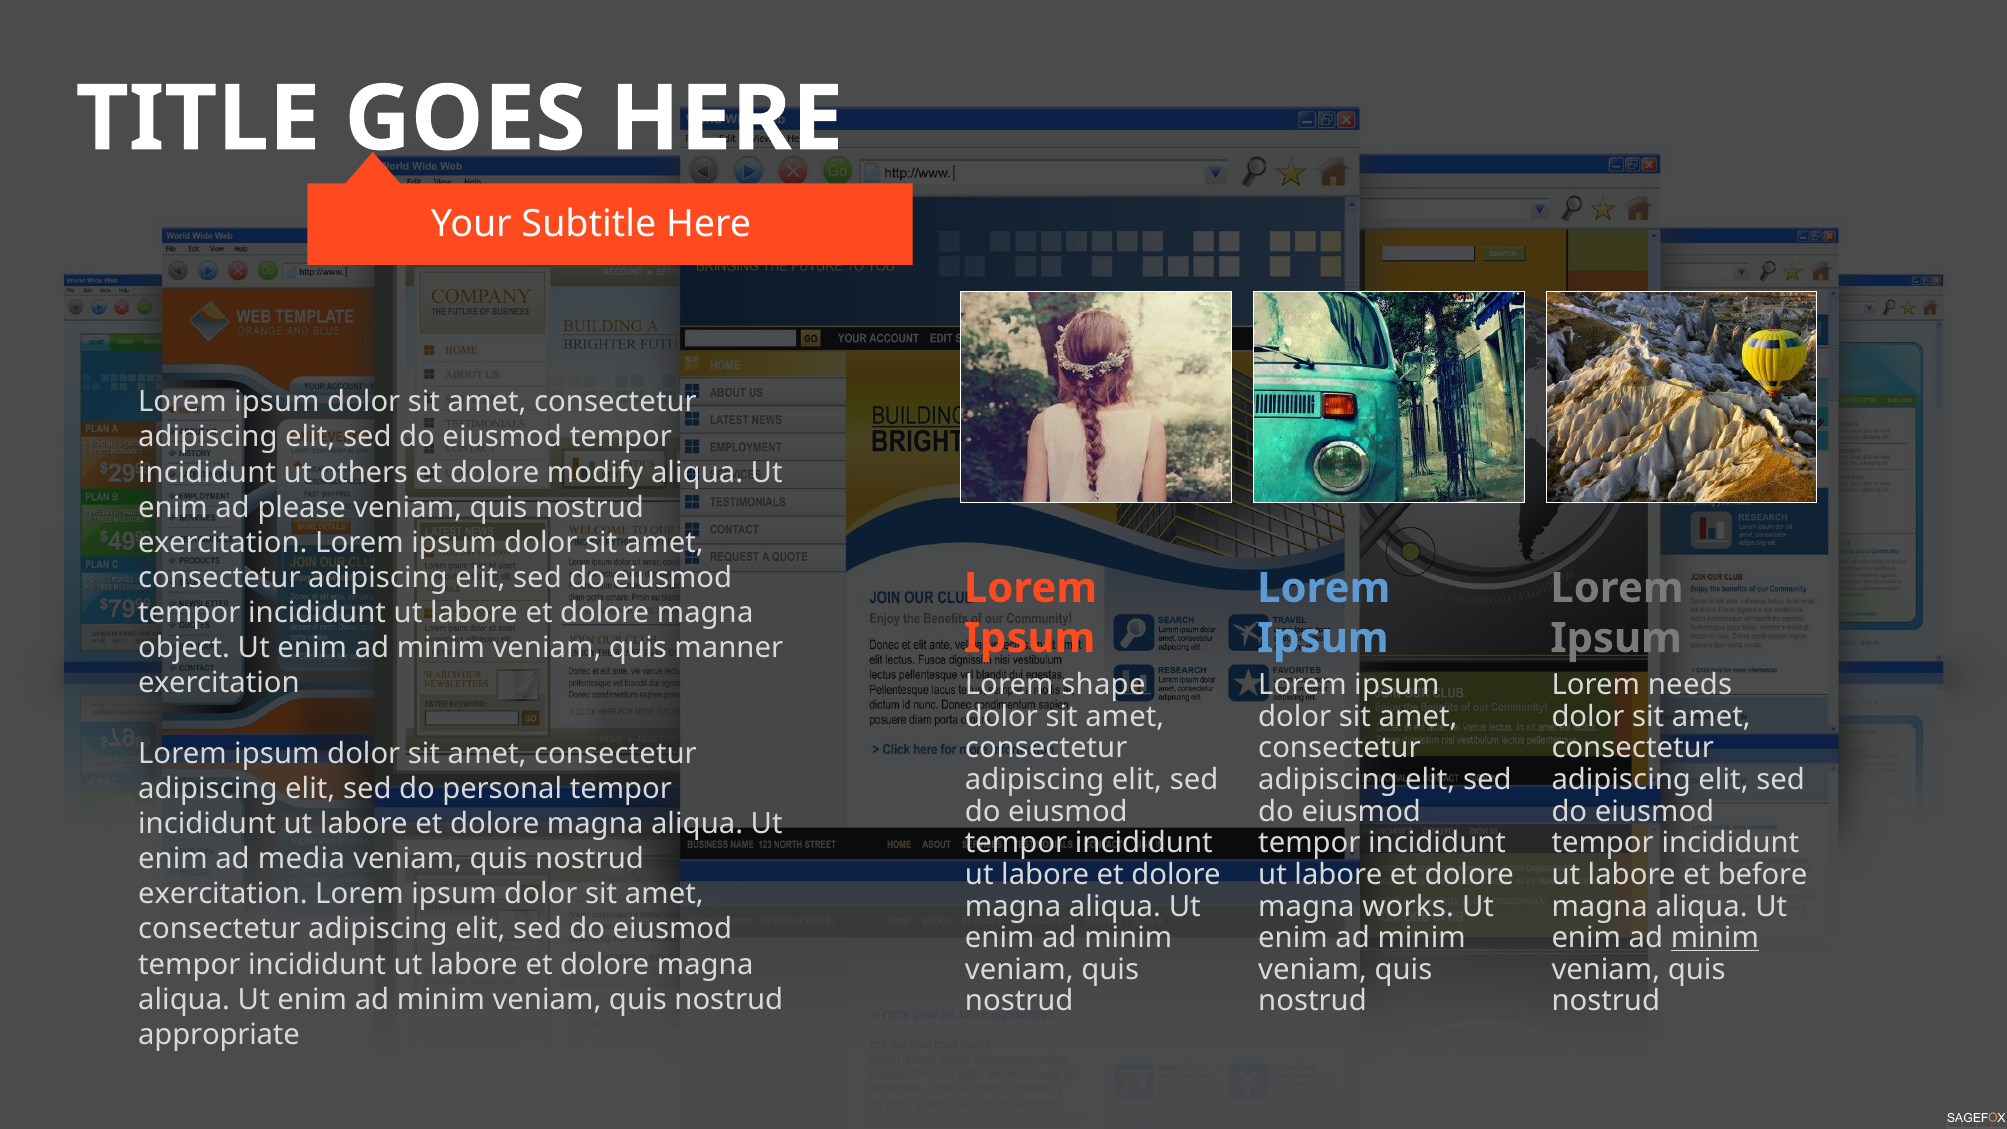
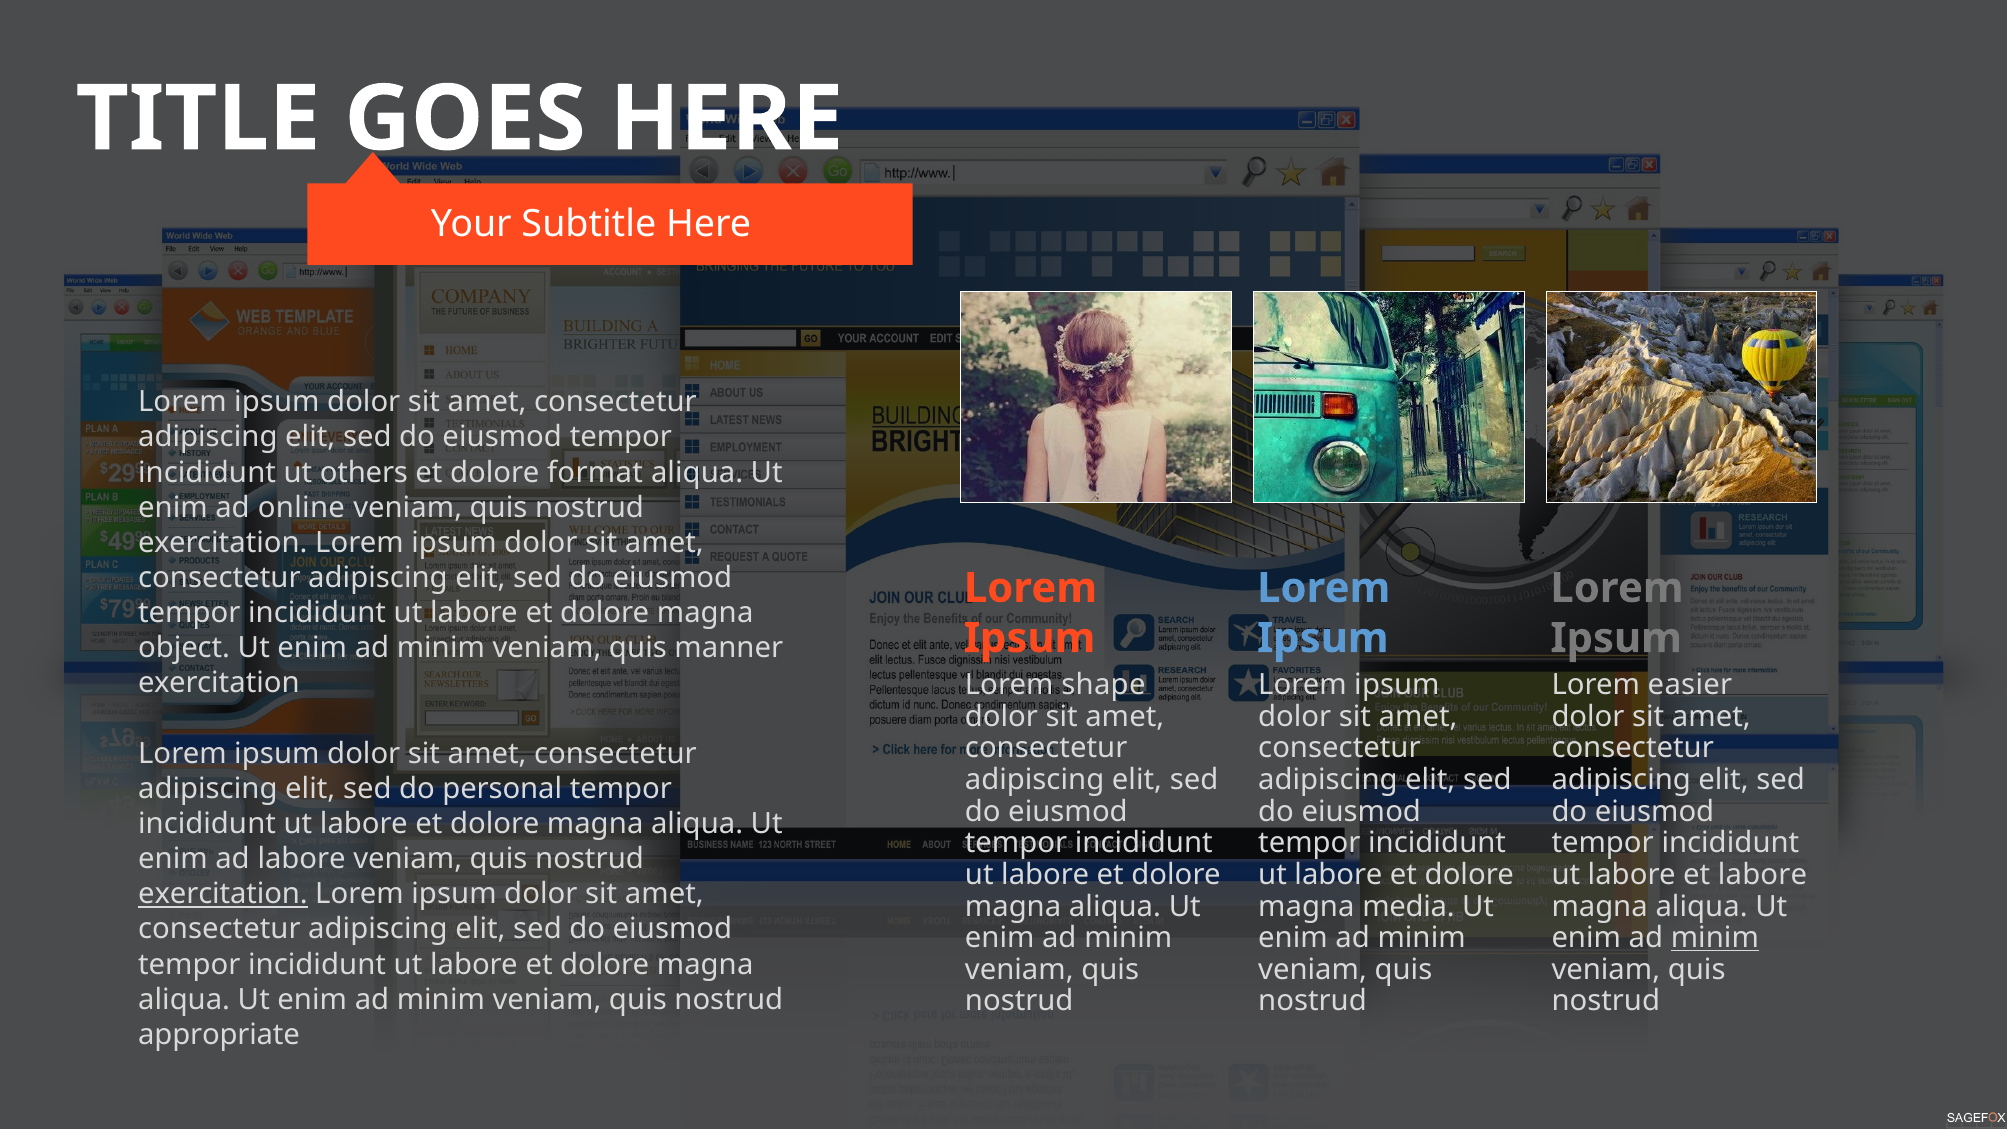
modify: modify -> format
please: please -> online
needs: needs -> easier
ad media: media -> labore
et before: before -> labore
exercitation at (223, 894) underline: none -> present
works: works -> media
